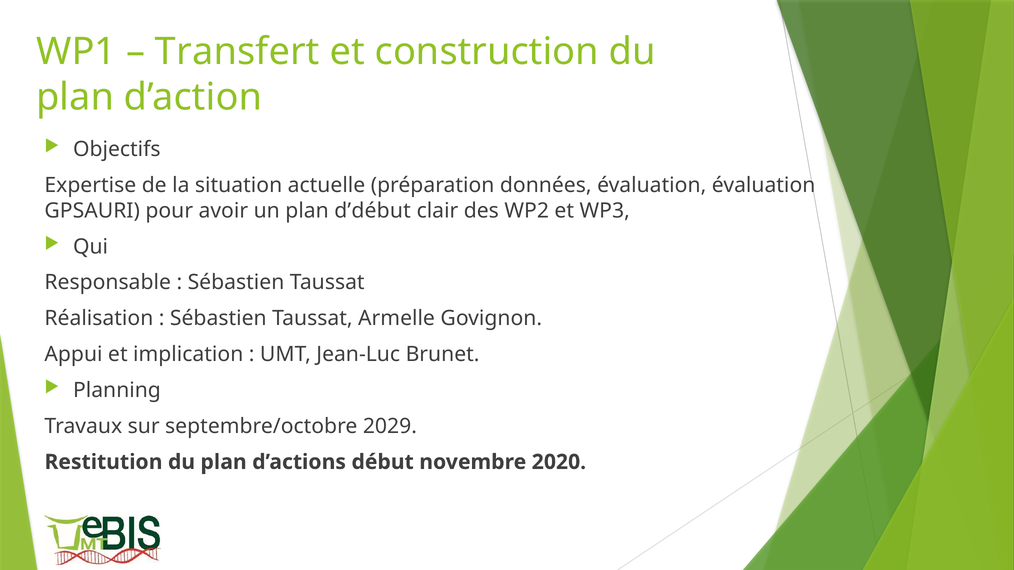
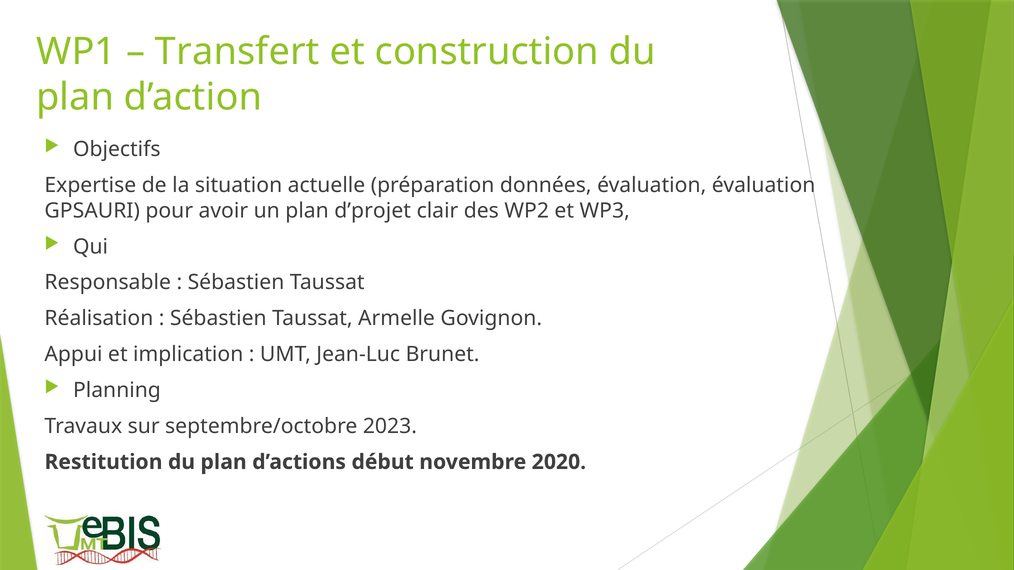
d’début: d’début -> d’projet
2029: 2029 -> 2023
